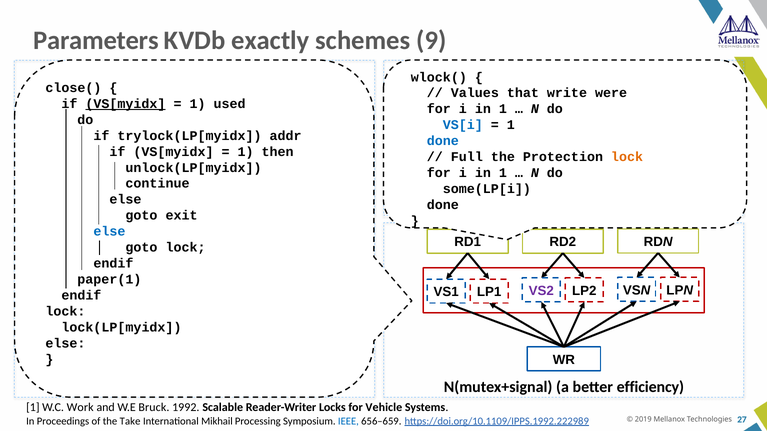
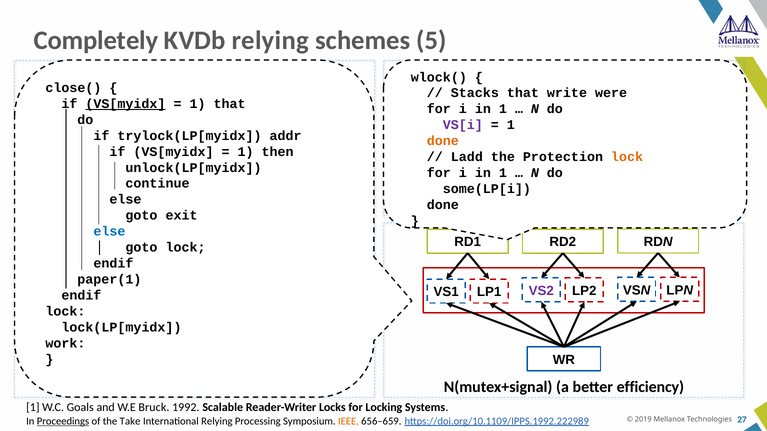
Parameters: Parameters -> Completely
KVDb exactly: exactly -> relying
9: 9 -> 5
Values: Values -> Stacks
1 used: used -> that
VS[i colour: blue -> purple
done at (443, 141) colour: blue -> orange
Full: Full -> Ladd
else at (65, 344): else -> work
Work: Work -> Goals
Vehicle: Vehicle -> Locking
Proceedings underline: none -> present
International Mikhail: Mikhail -> Relying
IEEE colour: blue -> orange
